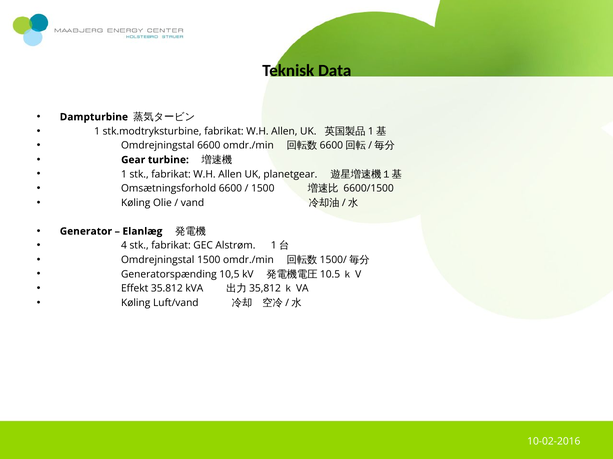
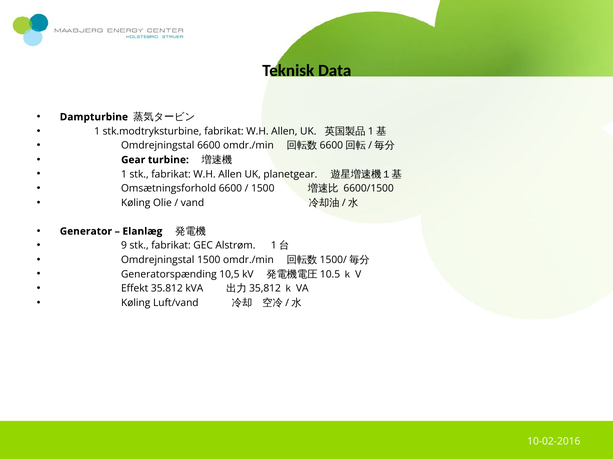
4: 4 -> 9
